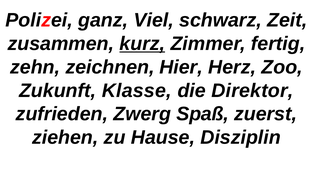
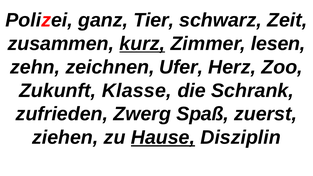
Viel: Viel -> Tier
fertig: fertig -> lesen
Hier: Hier -> Ufer
Direktor: Direktor -> Schrank
Hause underline: none -> present
